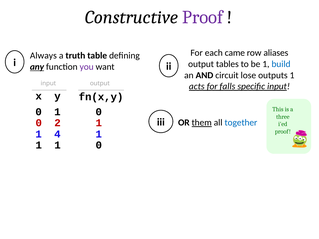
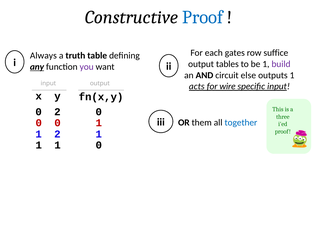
Proof at (203, 17) colour: purple -> blue
came: came -> gates
aliases: aliases -> suffice
build colour: blue -> purple
lose: lose -> else
falls: falls -> wire
1 at (57, 112): 1 -> 2
them underline: present -> none
0 2: 2 -> 0
1 4: 4 -> 2
